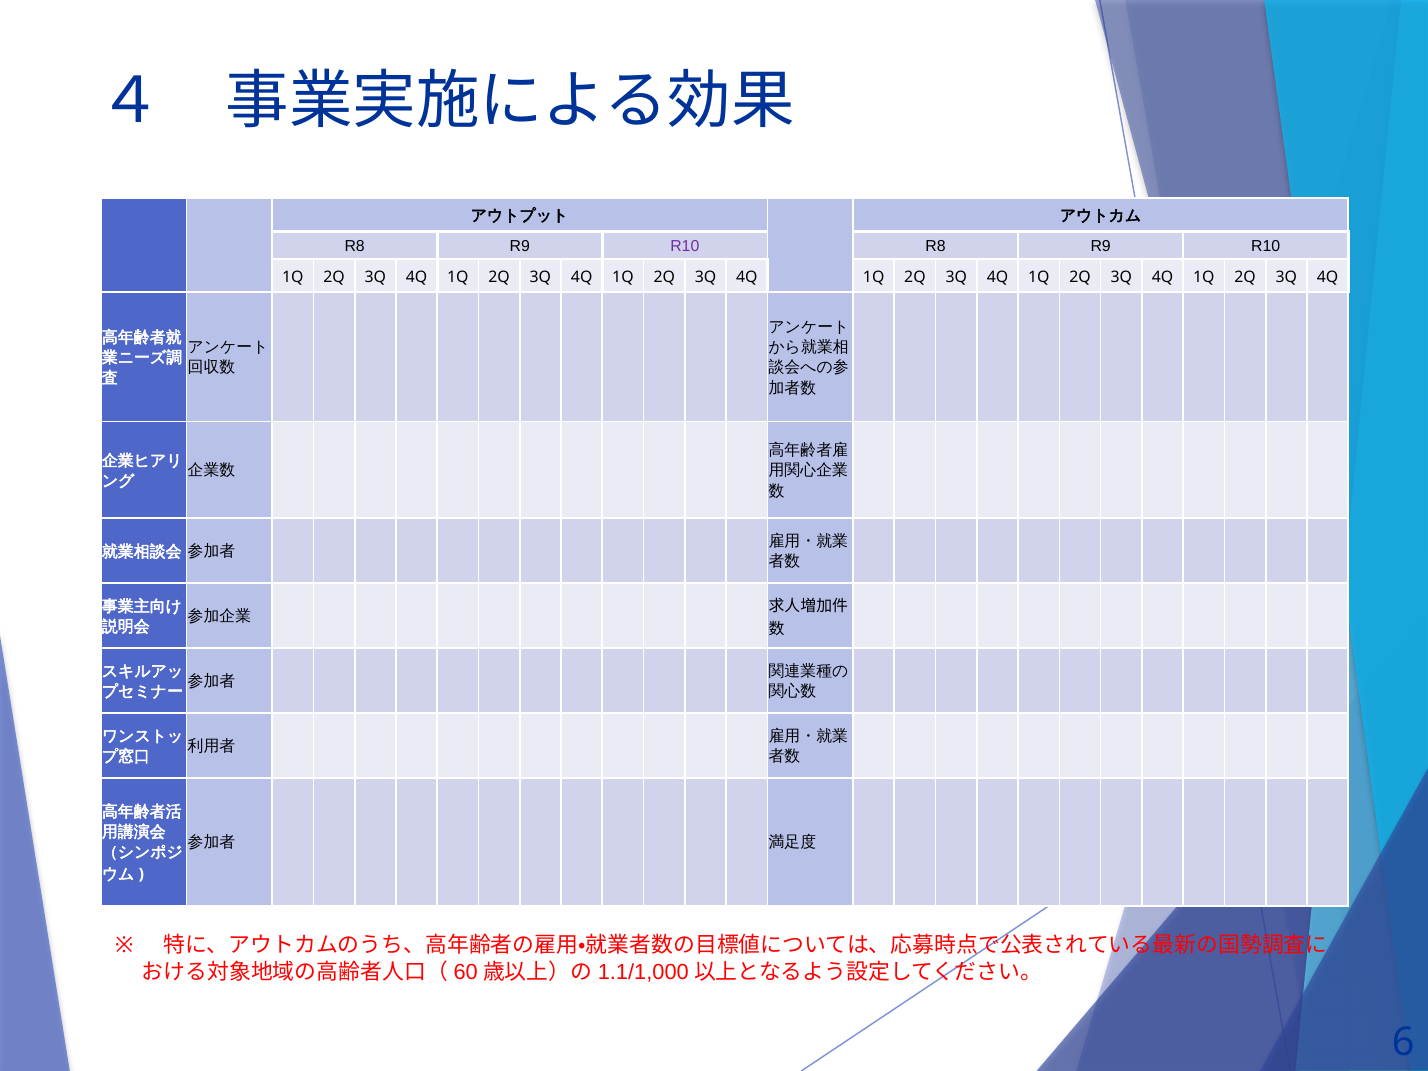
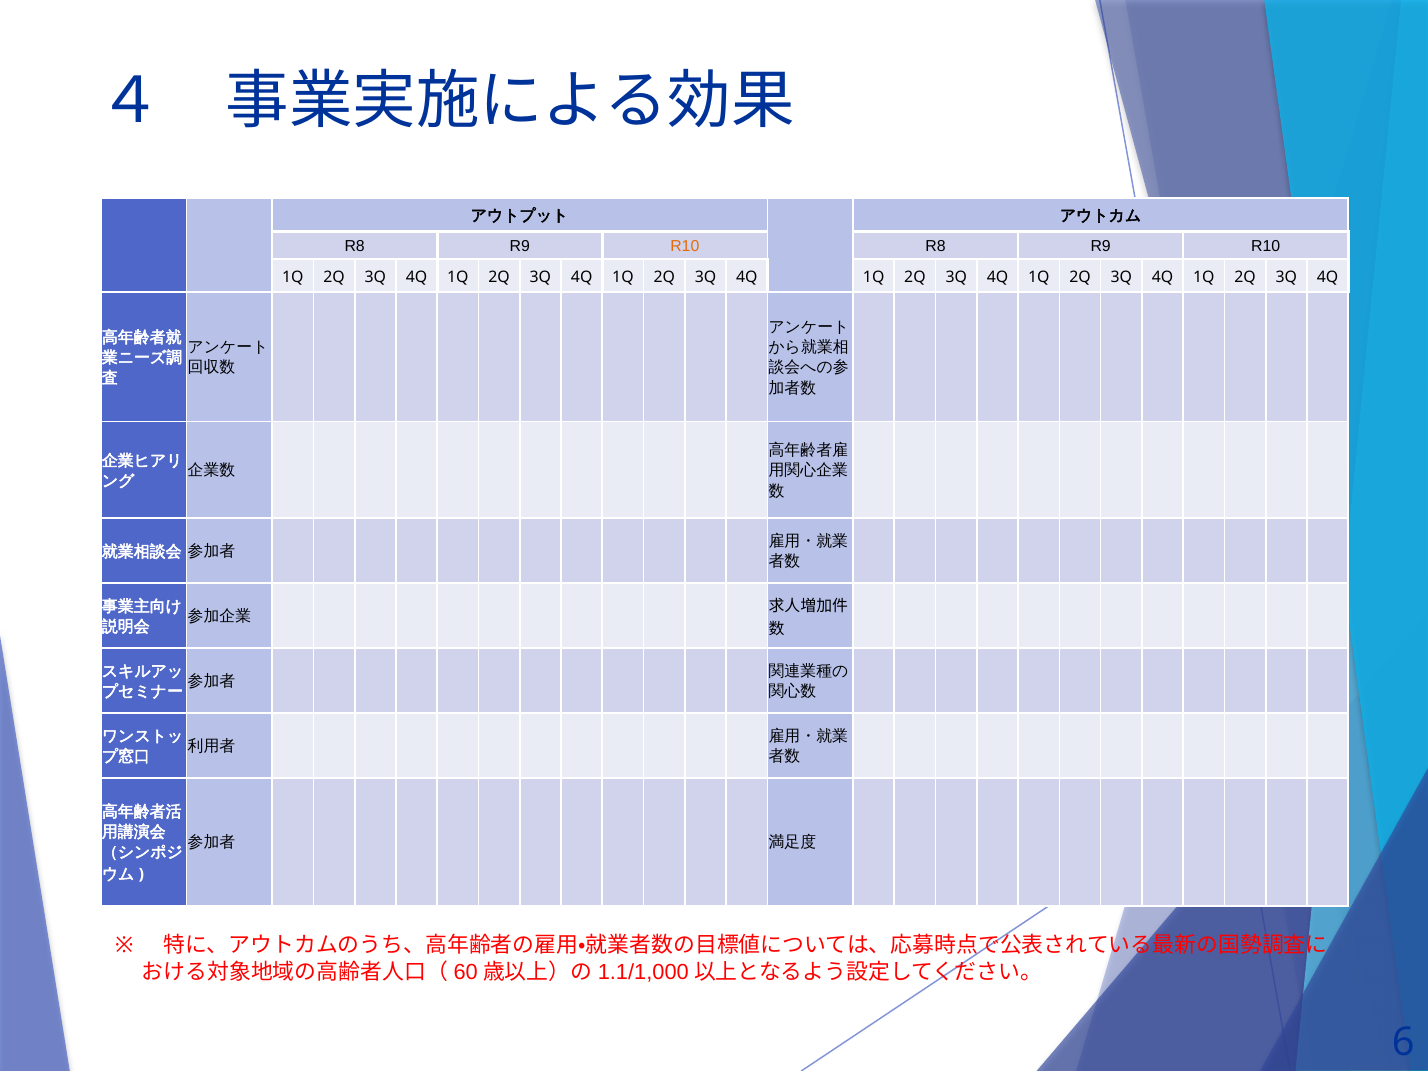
R10 at (685, 246) colour: purple -> orange
